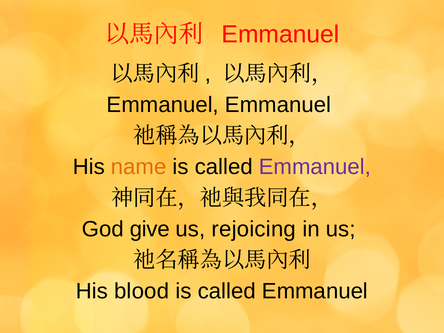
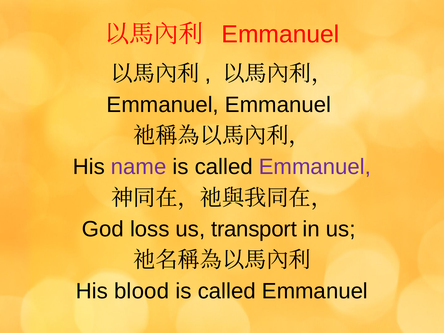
name colour: orange -> purple
give: give -> loss
rejoicing: rejoicing -> transport
